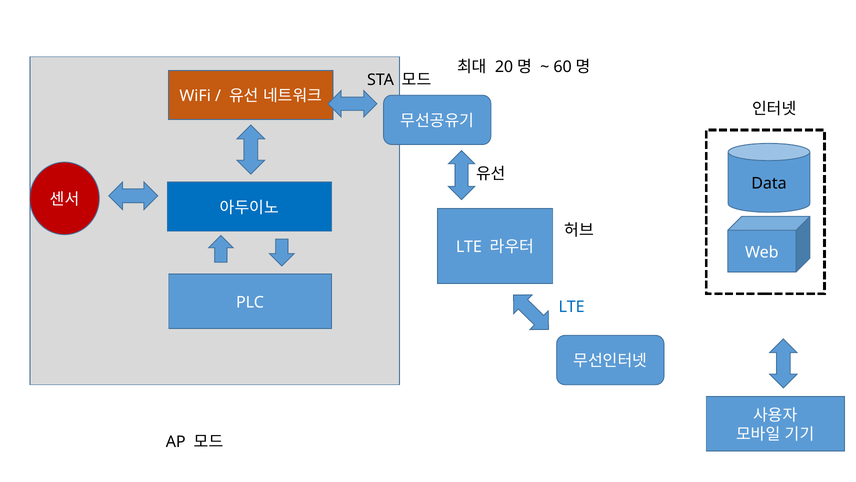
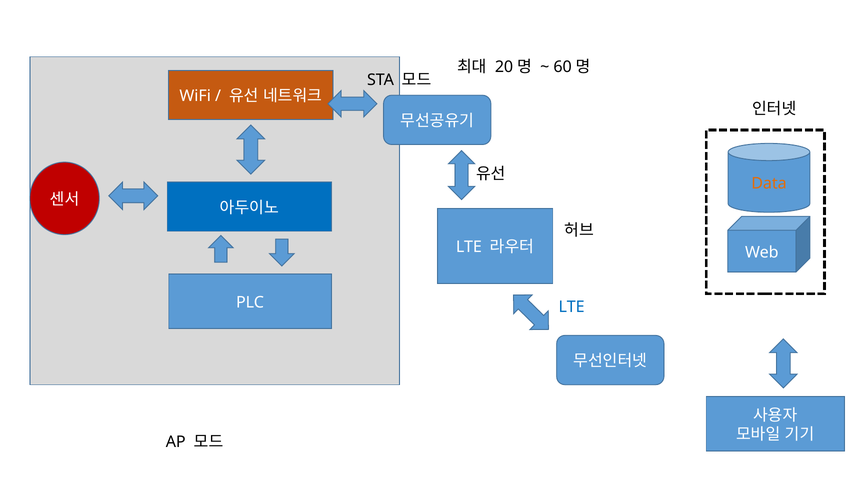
Data colour: black -> orange
